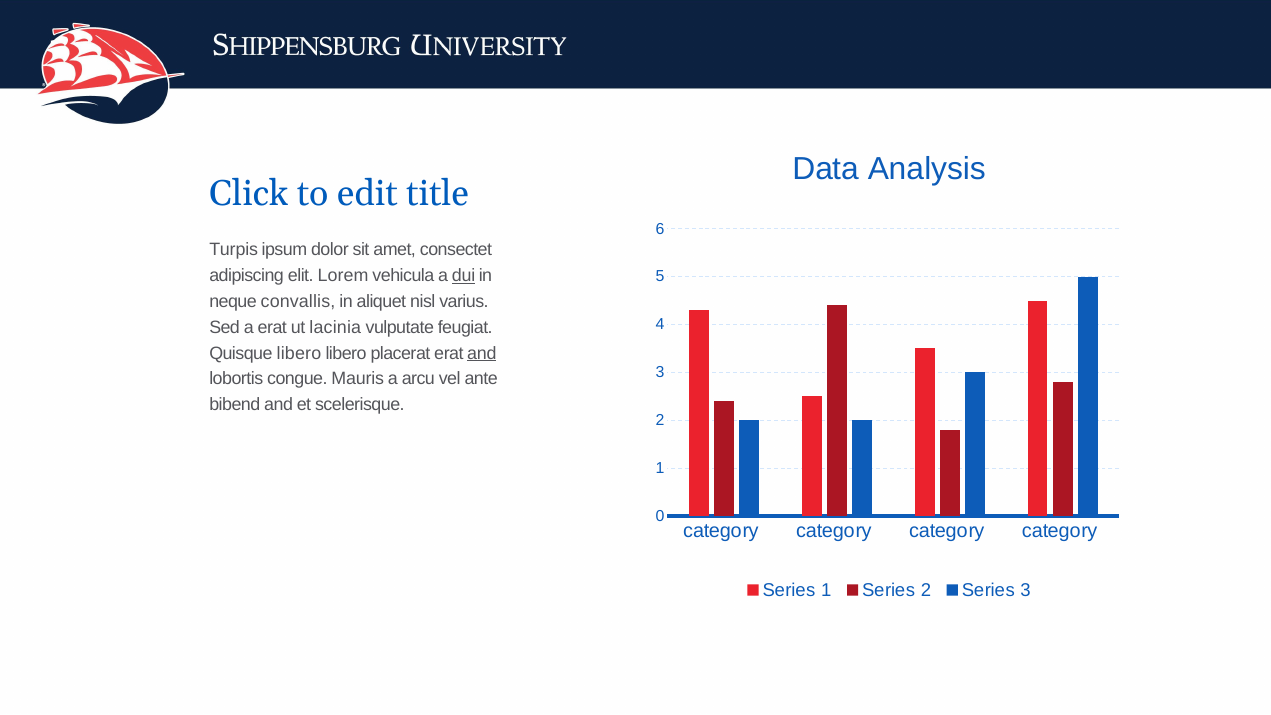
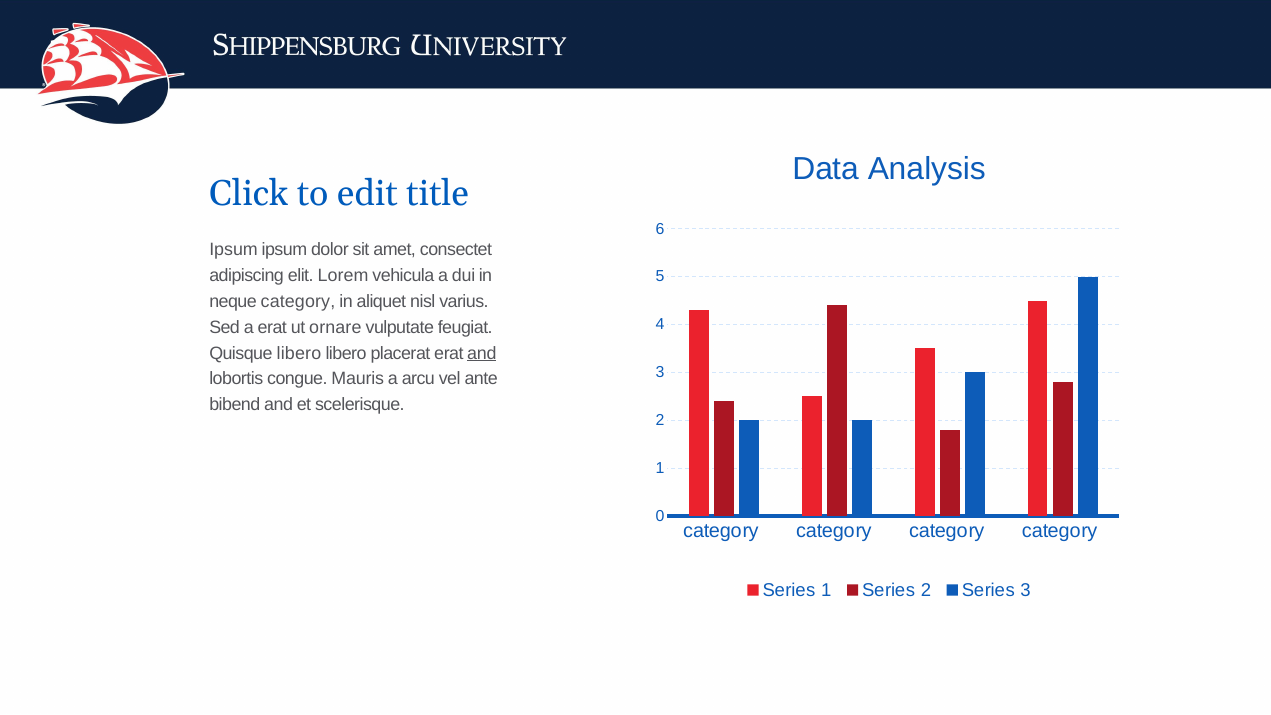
Turpis at (234, 250): Turpis -> Ipsum
dui underline: present -> none
neque convallis: convallis -> category
lacinia: lacinia -> ornare
